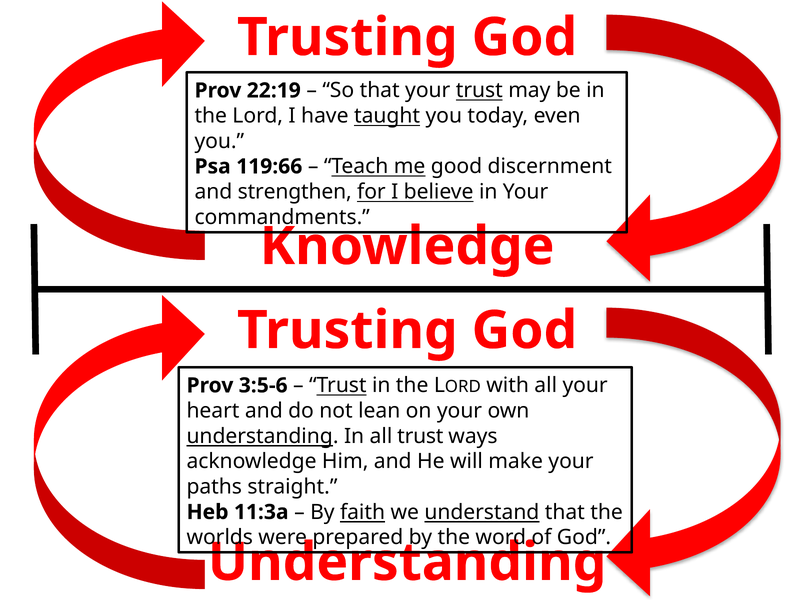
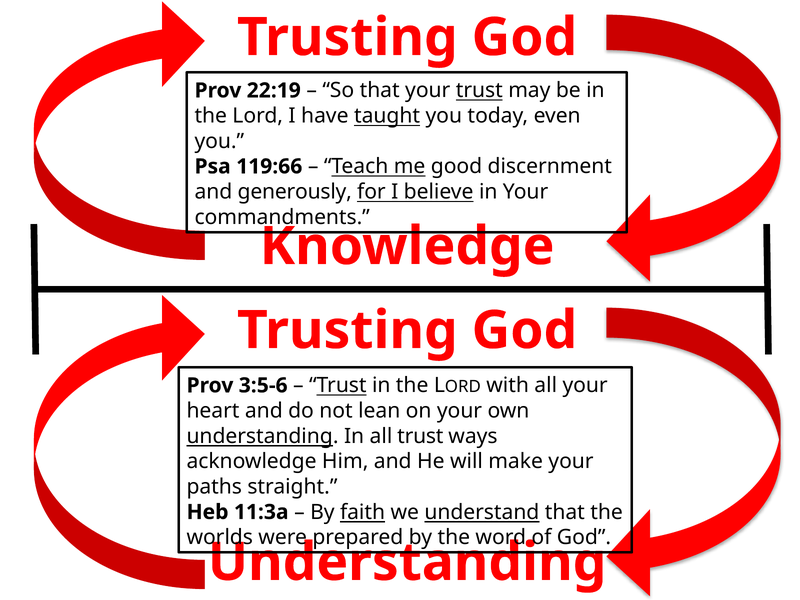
strengthen: strengthen -> generously
